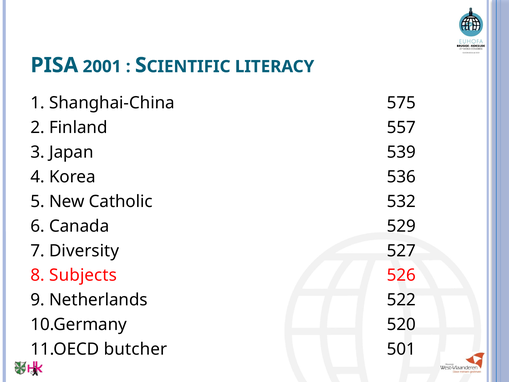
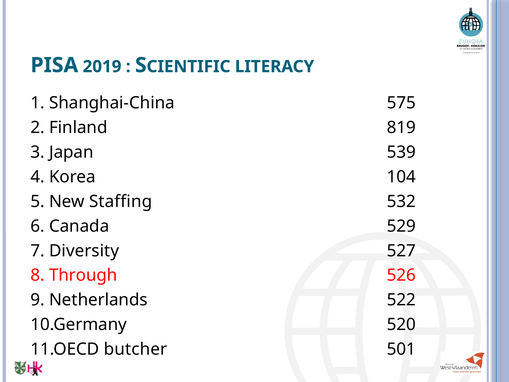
2001: 2001 -> 2019
557: 557 -> 819
536: 536 -> 104
Catholic: Catholic -> Staffing
Subjects: Subjects -> Through
